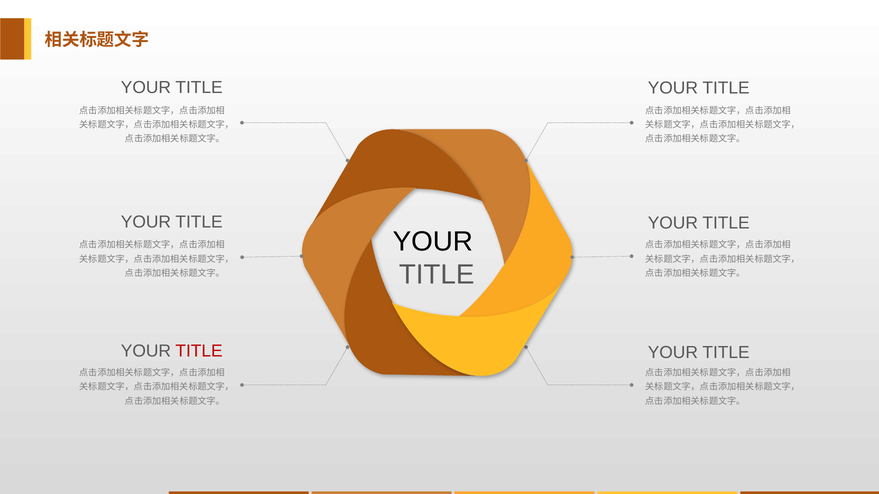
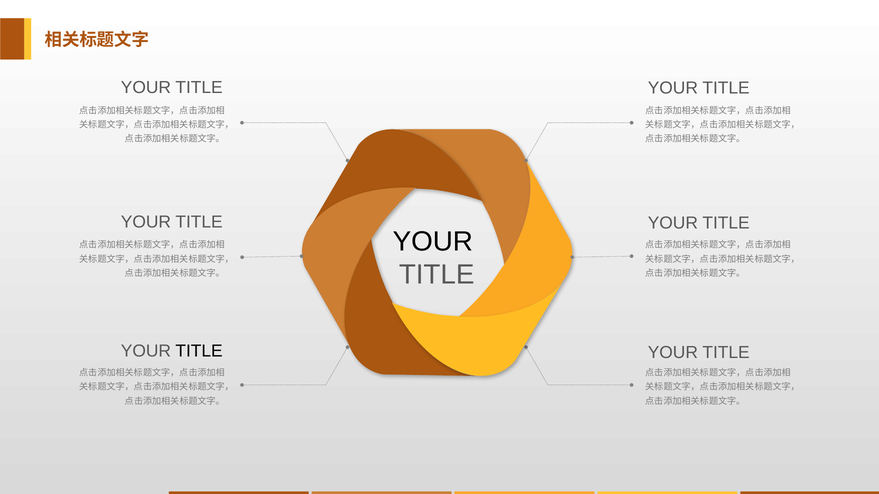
TITLE at (199, 351) colour: red -> black
